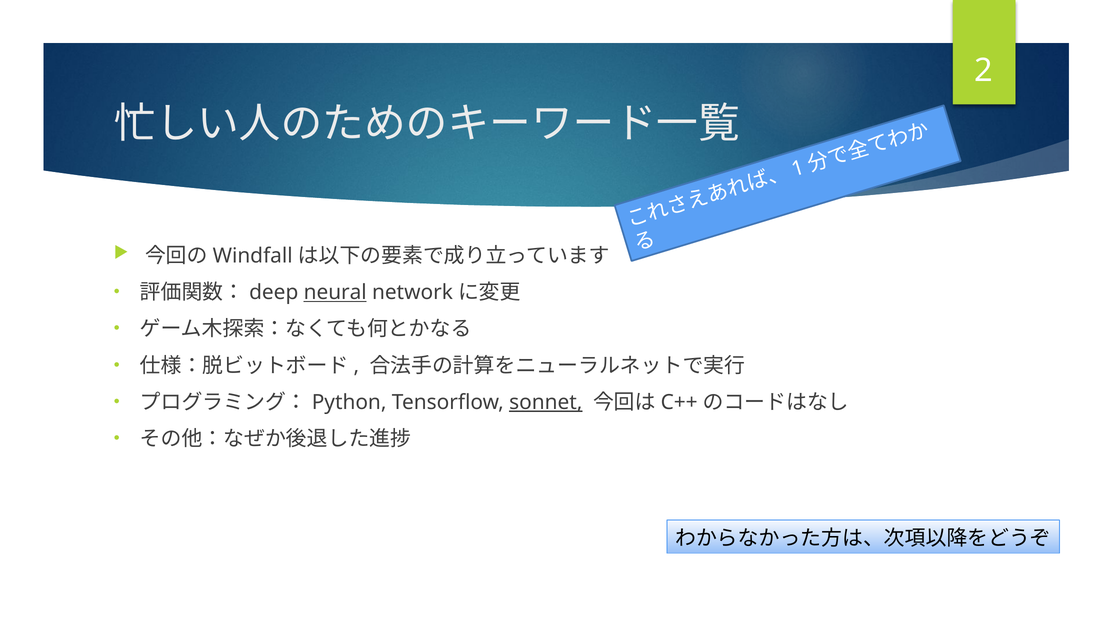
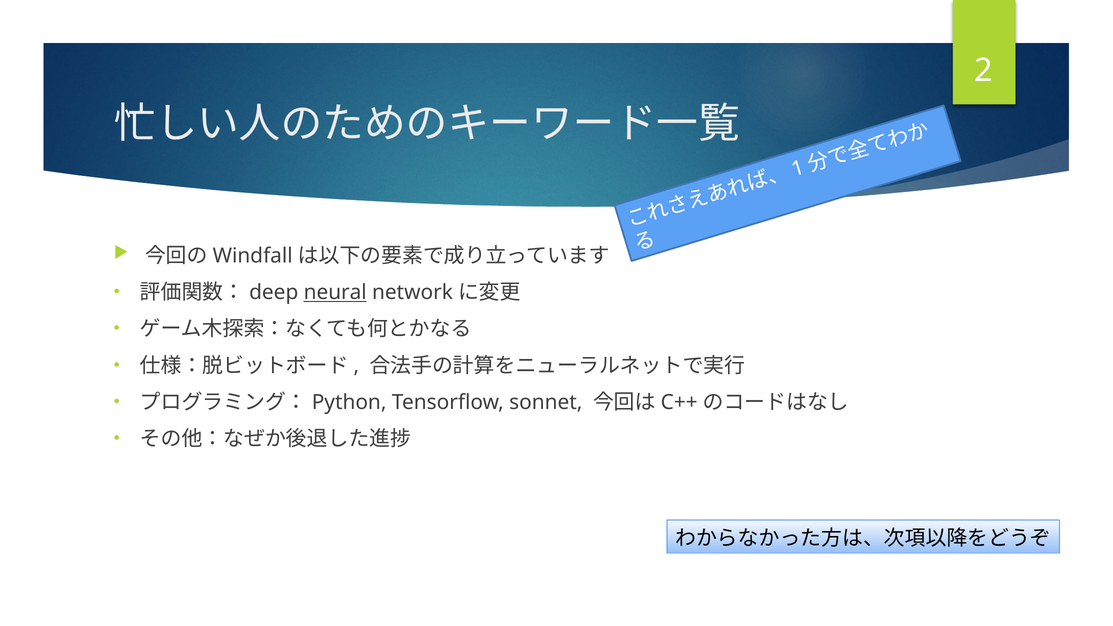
sonnet underline: present -> none
